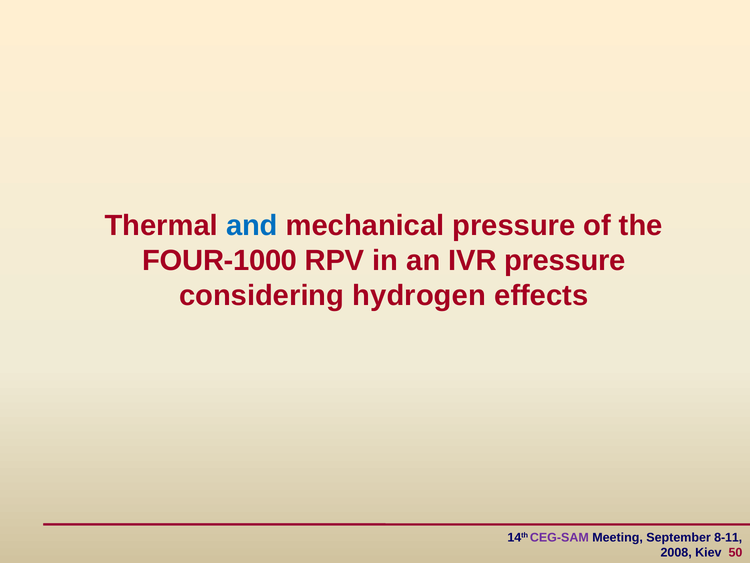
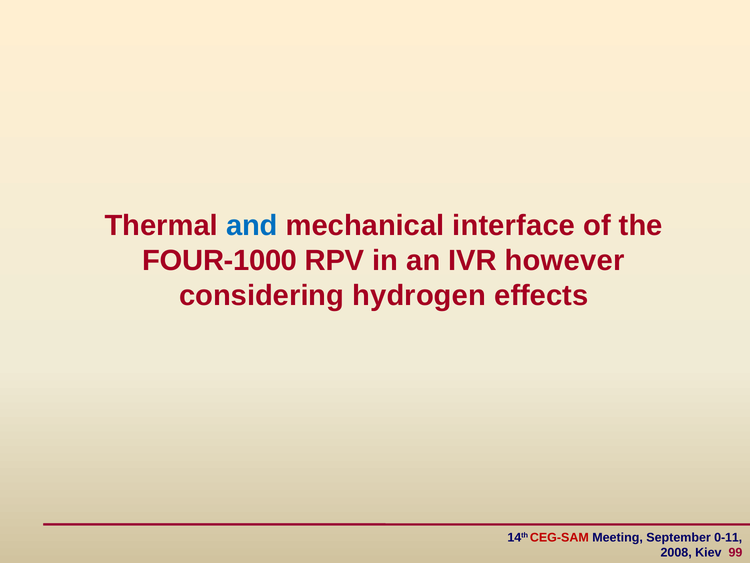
mechanical pressure: pressure -> interface
IVR pressure: pressure -> however
CEG-SAM colour: purple -> red
8-11: 8-11 -> 0-11
50: 50 -> 99
